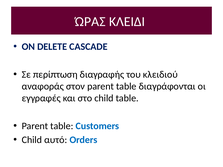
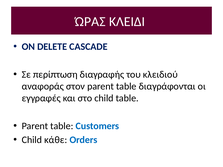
αυτό: αυτό -> κάθε
